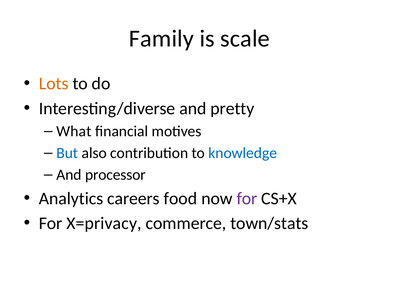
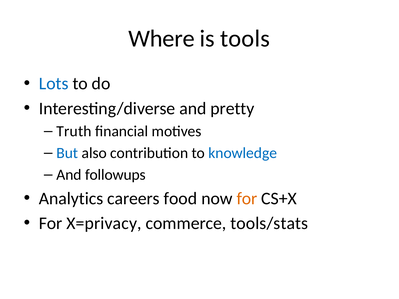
Family: Family -> Where
scale: scale -> tools
Lots colour: orange -> blue
What: What -> Truth
processor: processor -> followups
for at (247, 199) colour: purple -> orange
town/stats: town/stats -> tools/stats
